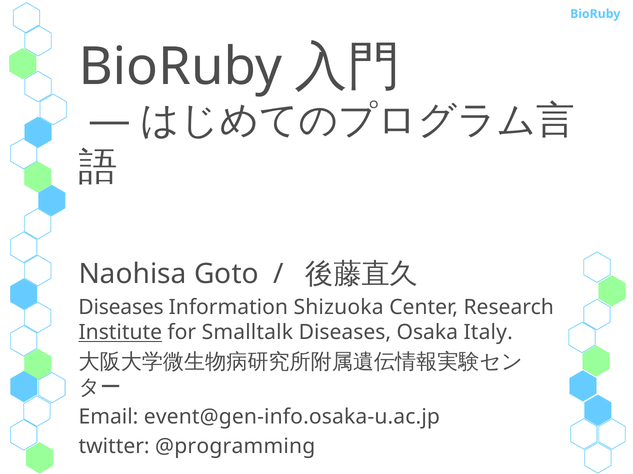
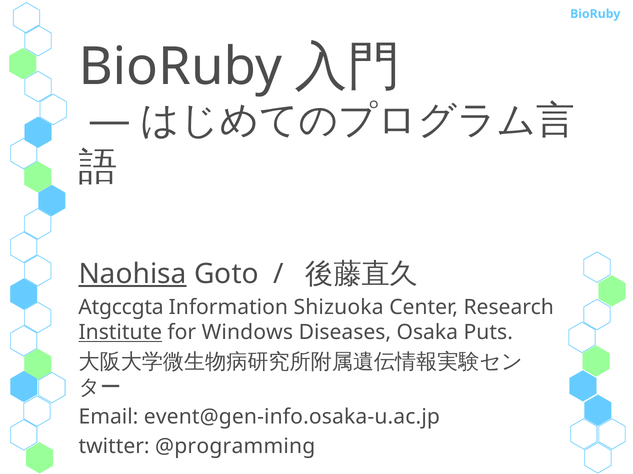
Naohisa underline: none -> present
Diseases at (121, 308): Diseases -> Atgccgta
Smalltalk: Smalltalk -> Windows
Italy: Italy -> Puts
